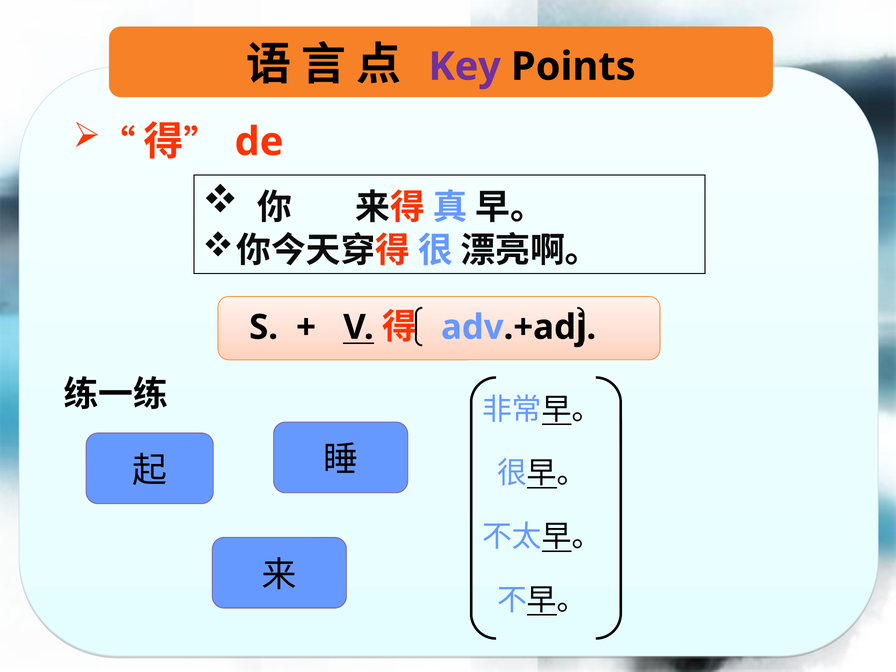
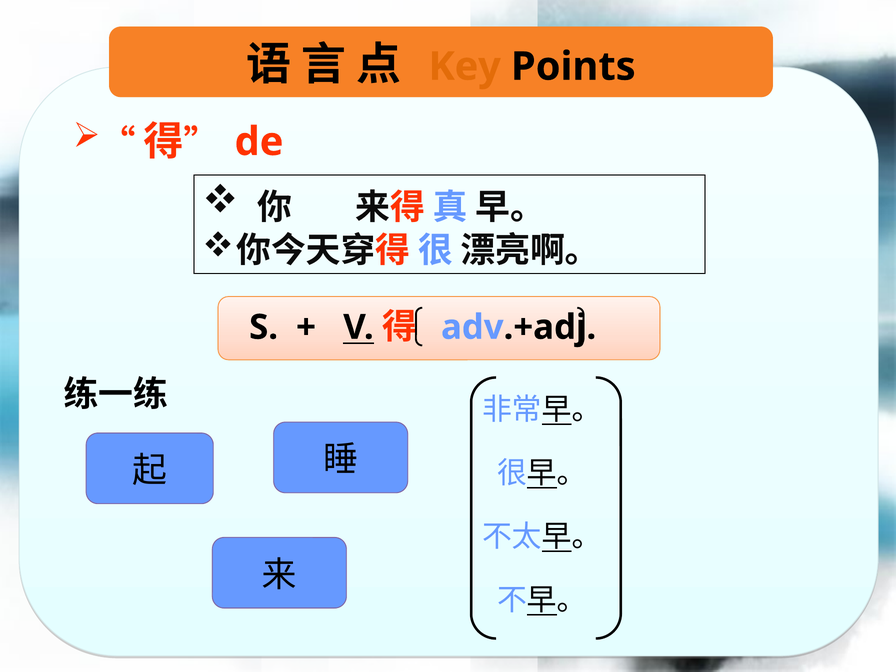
Key colour: purple -> orange
